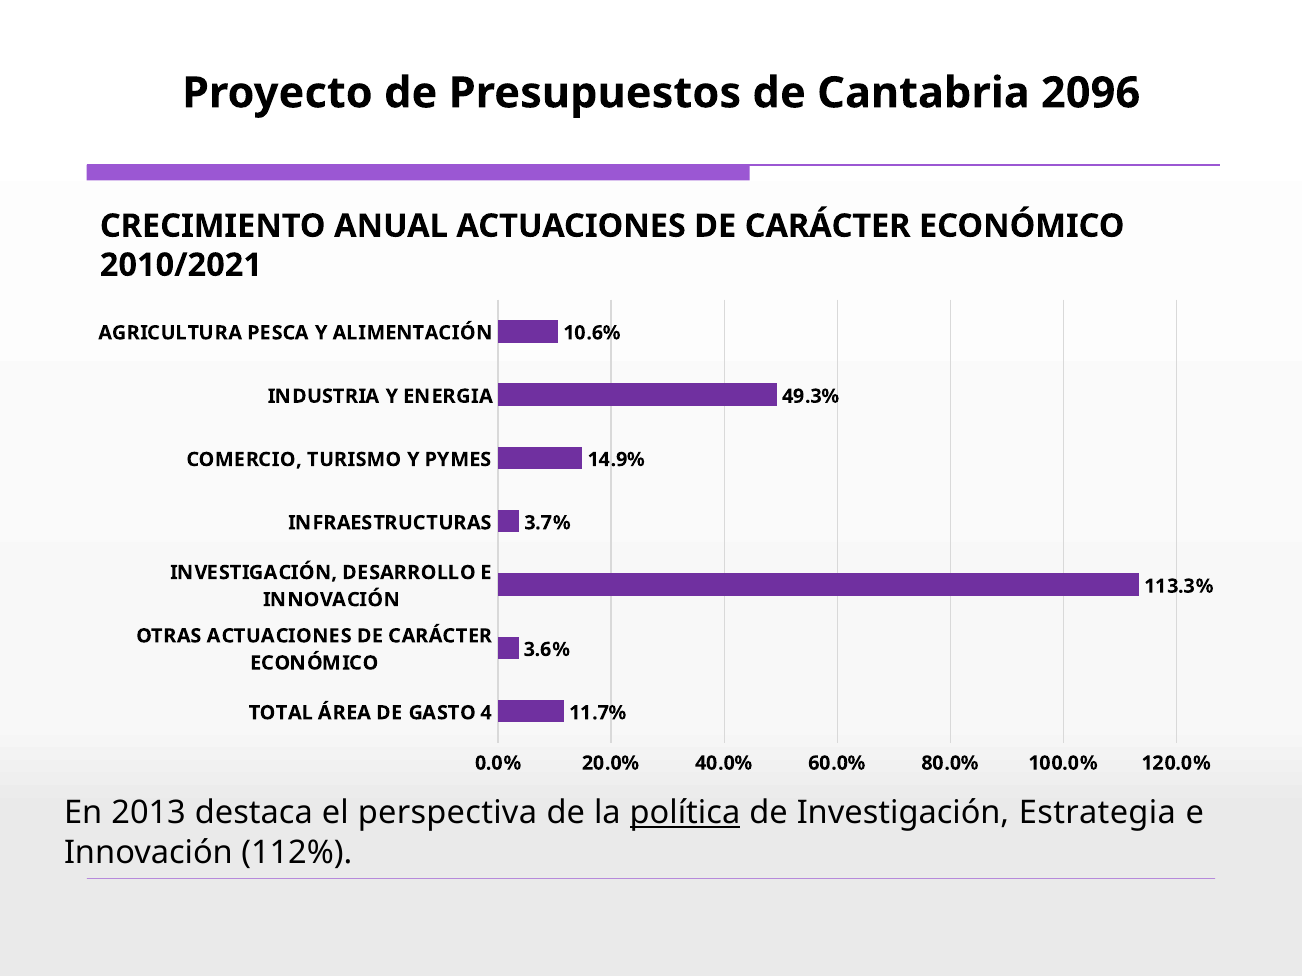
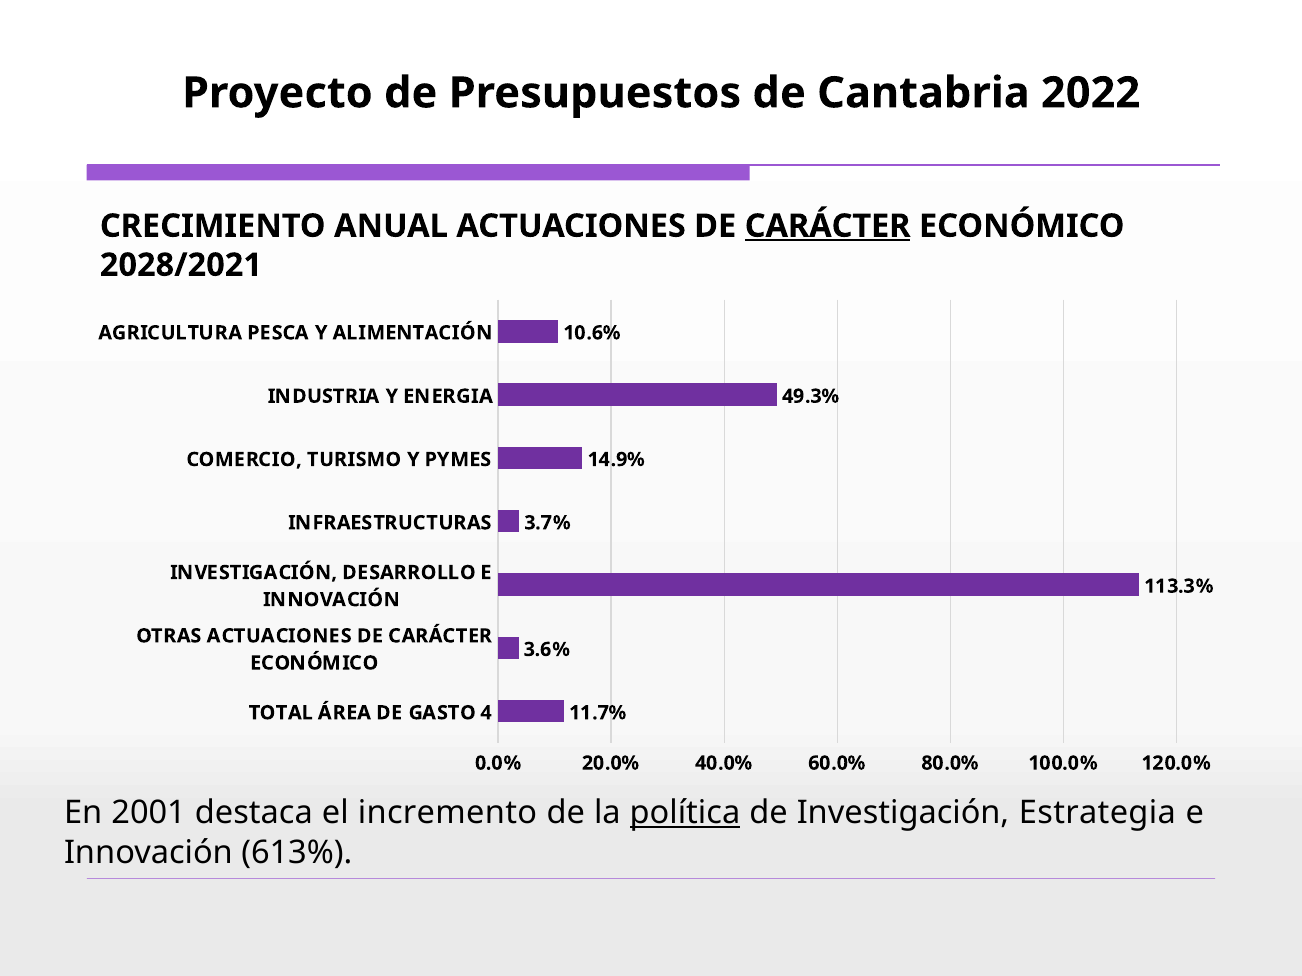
2096: 2096 -> 2022
CARÁCTER at (828, 226) underline: none -> present
2010/2021: 2010/2021 -> 2028/2021
2013: 2013 -> 2001
perspectiva: perspectiva -> incremento
112%: 112% -> 613%
